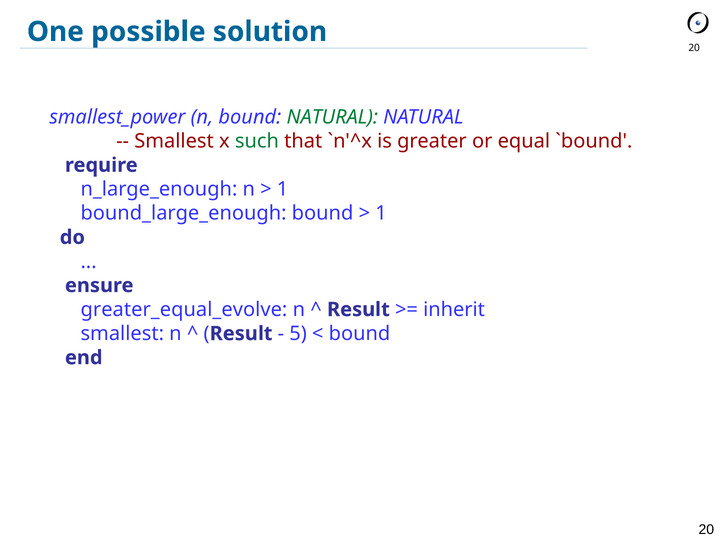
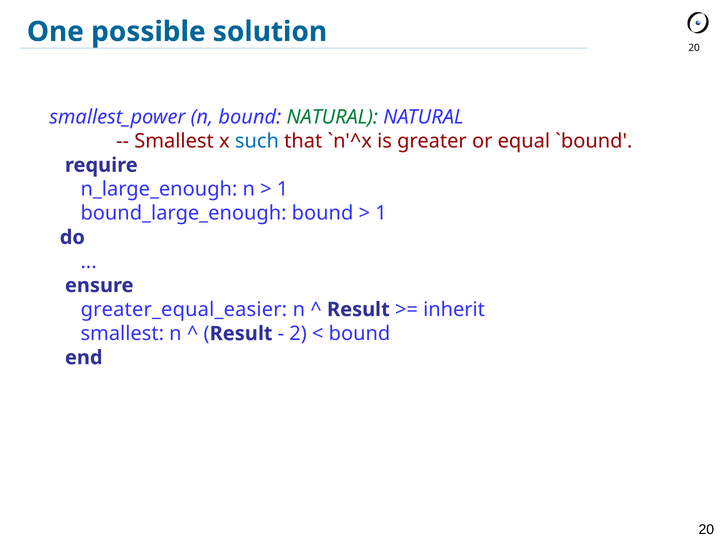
such colour: green -> blue
greater_equal_evolve: greater_equal_evolve -> greater_equal_easier
5: 5 -> 2
